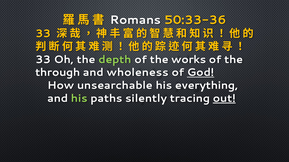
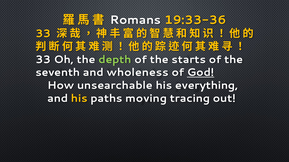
50:33-36: 50:33-36 -> 19:33-36
works: works -> starts
through: through -> seventh
his at (79, 99) colour: light green -> yellow
silently: silently -> moving
out underline: present -> none
